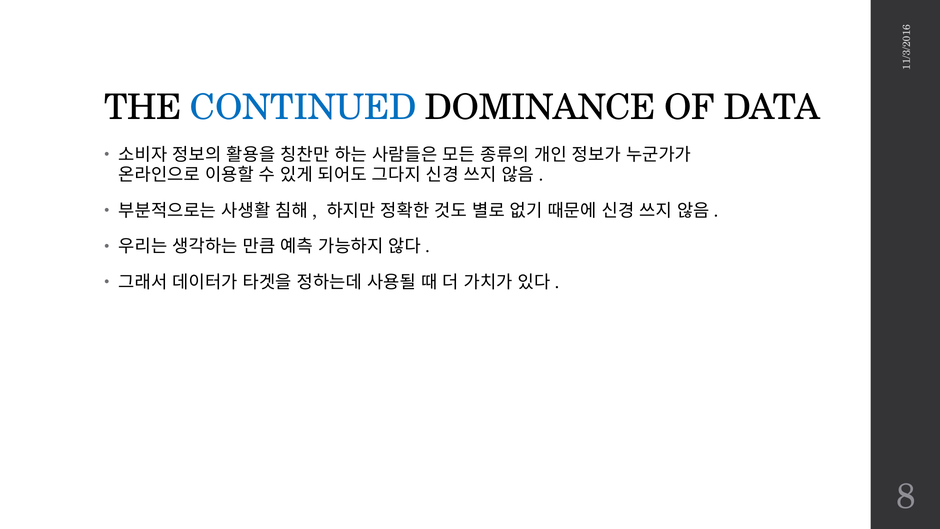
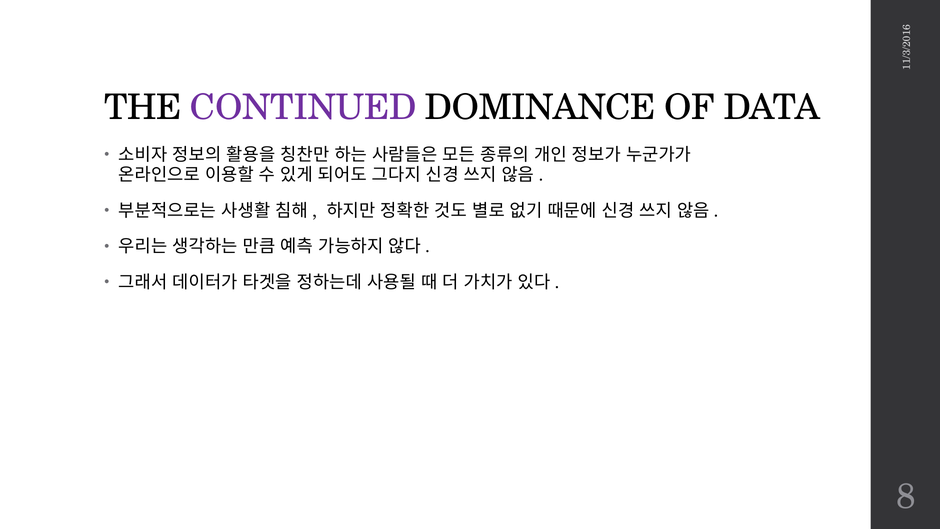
CONTINUED colour: blue -> purple
